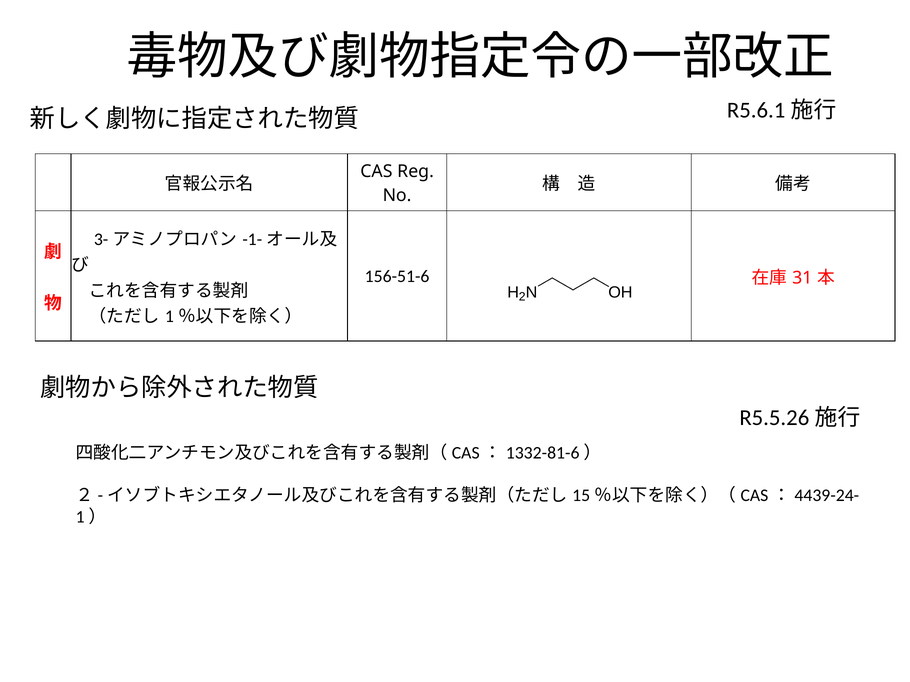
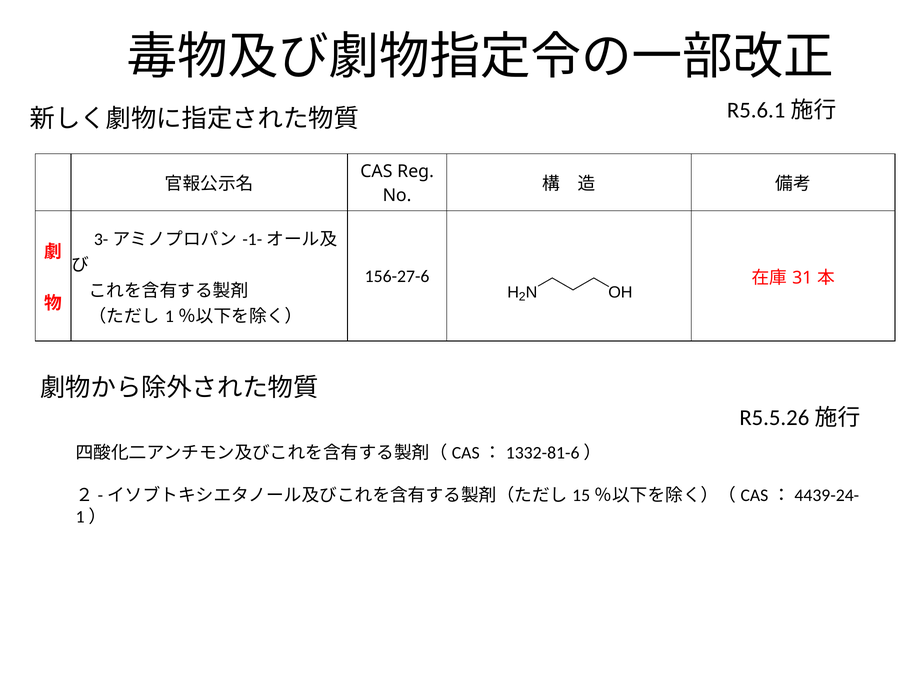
156-51-6: 156-51-6 -> 156-27-6
